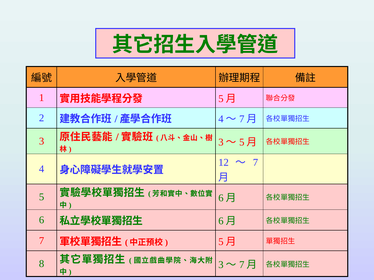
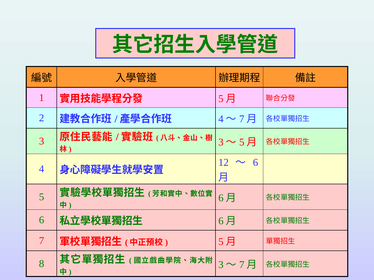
7 at (255, 163): 7 -> 6
